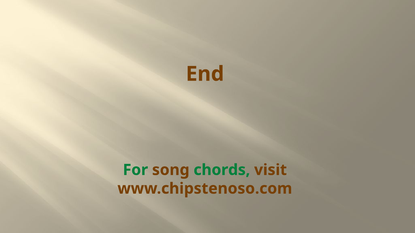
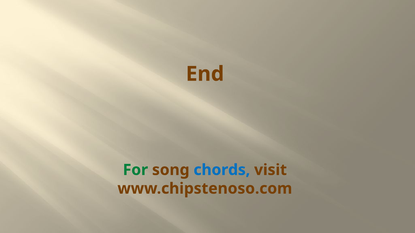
chords colour: green -> blue
